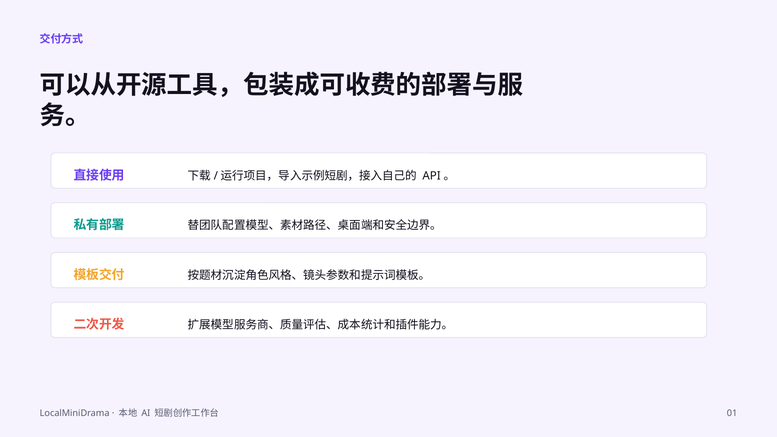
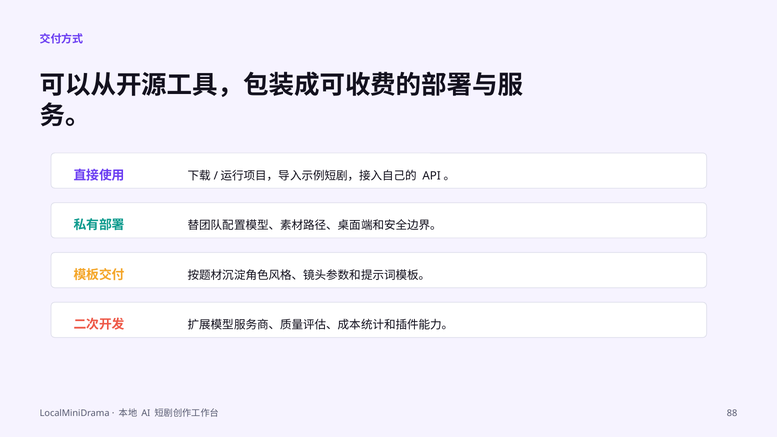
01: 01 -> 88
